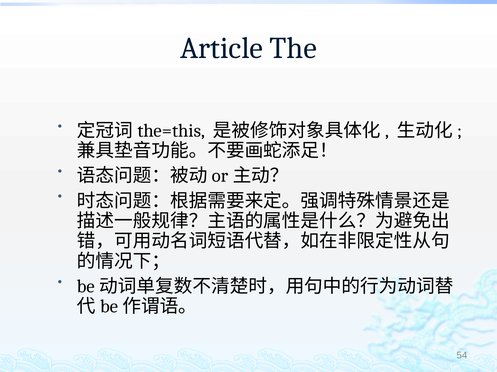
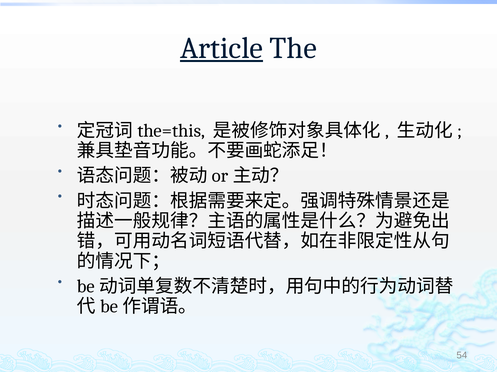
Article underline: none -> present
